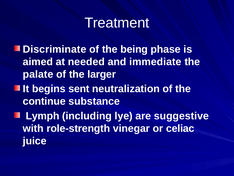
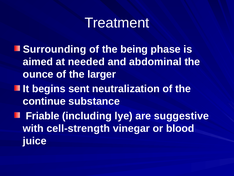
Discriminate: Discriminate -> Surrounding
immediate: immediate -> abdominal
palate: palate -> ounce
Lymph: Lymph -> Friable
role-strength: role-strength -> cell-strength
celiac: celiac -> blood
